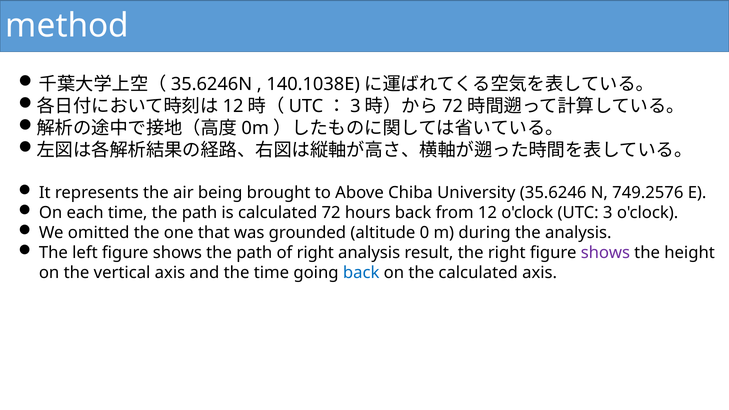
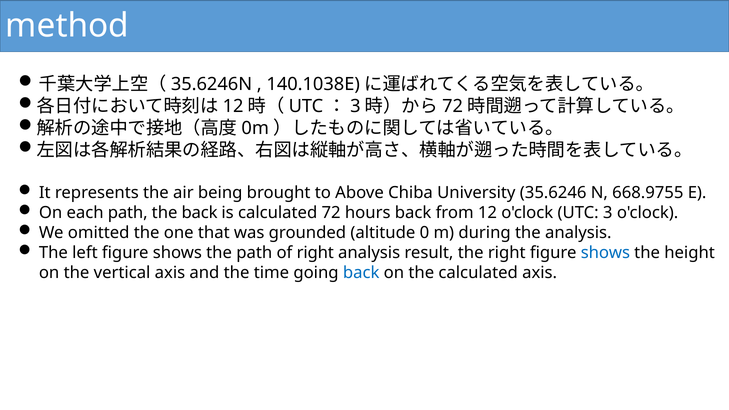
749.2576: 749.2576 -> 668.9755
each time: time -> path
path at (200, 213): path -> back
shows at (605, 253) colour: purple -> blue
